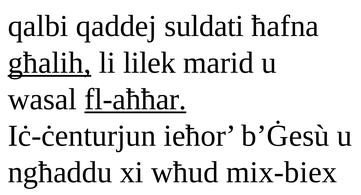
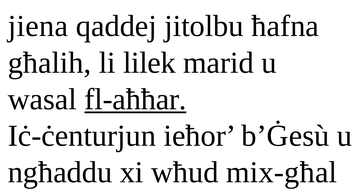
qalbi: qalbi -> jiena
suldati: suldati -> jitolbu
għalih underline: present -> none
mix-biex: mix-biex -> mix-għal
